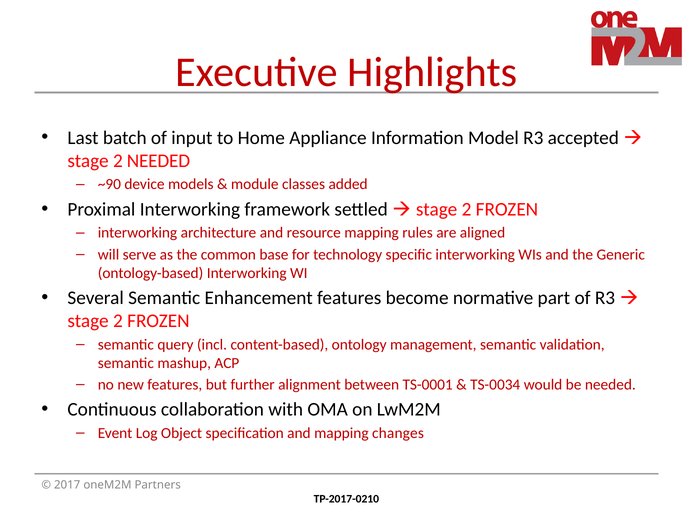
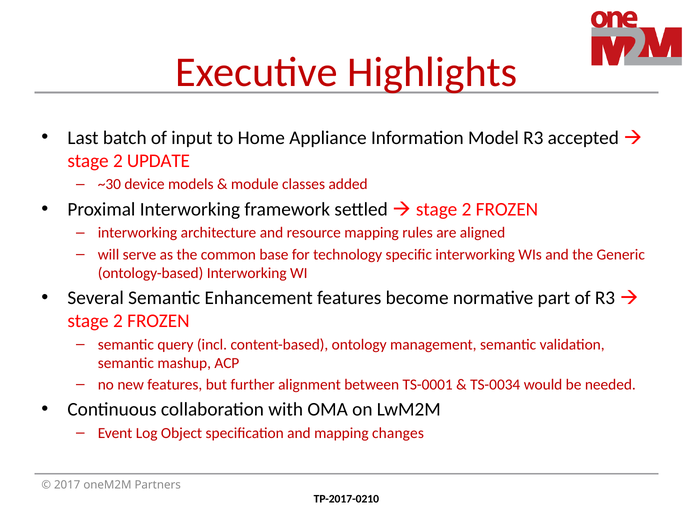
2 NEEDED: NEEDED -> UPDATE
~90: ~90 -> ~30
